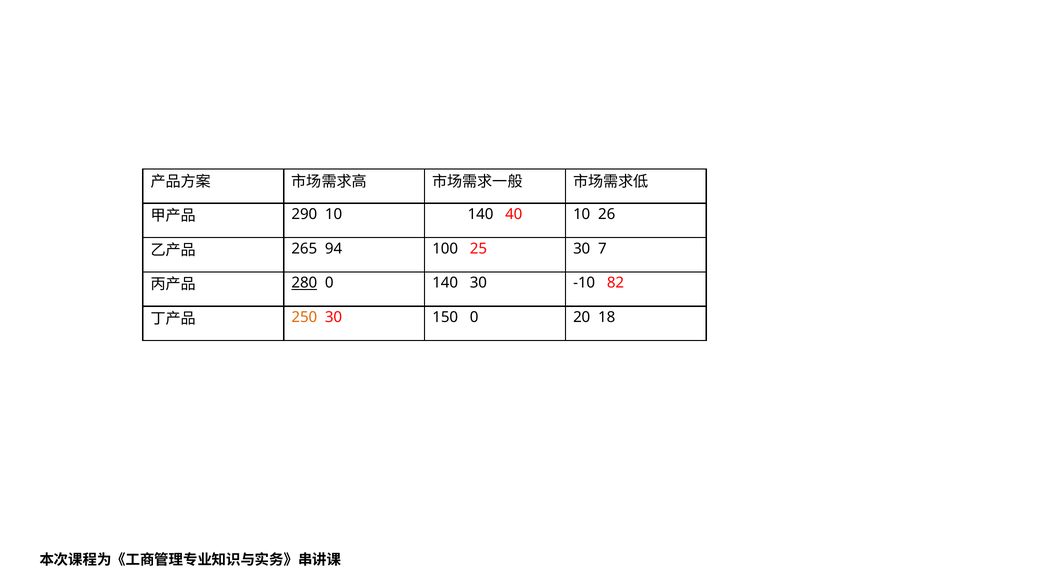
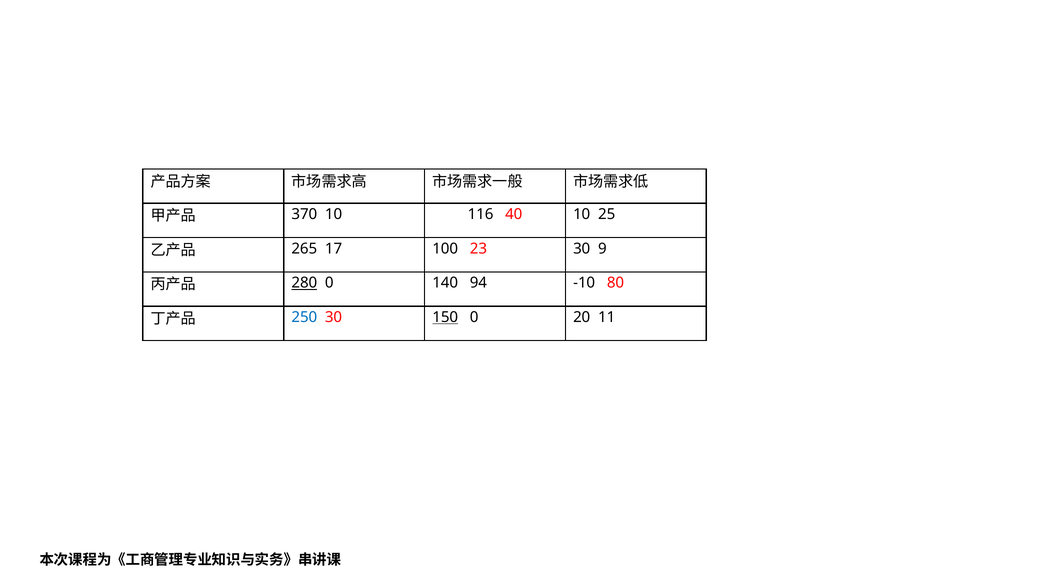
290: 290 -> 370
10 140: 140 -> 116
26: 26 -> 25
94: 94 -> 17
25: 25 -> 23
7: 7 -> 9
140 30: 30 -> 94
82: 82 -> 80
250 colour: orange -> blue
150 underline: none -> present
18: 18 -> 11
